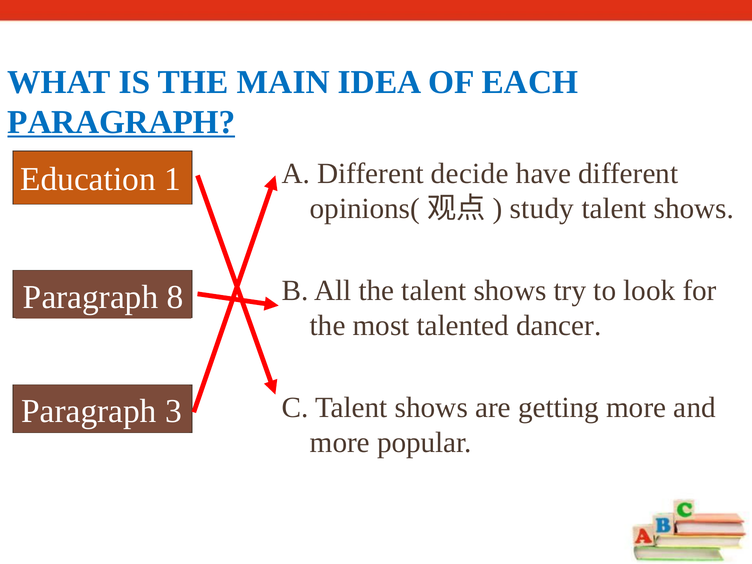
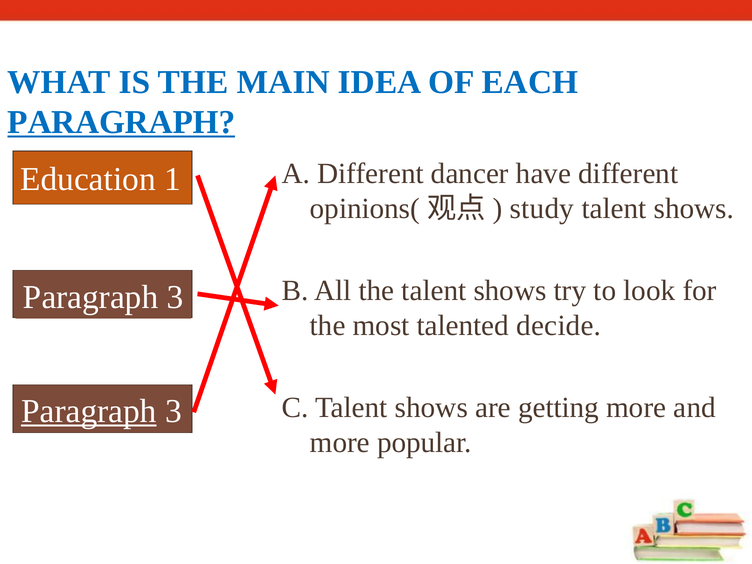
decide: decide -> dancer
8 at (175, 297): 8 -> 3
dancer: dancer -> decide
Paragraph at (89, 411) underline: none -> present
